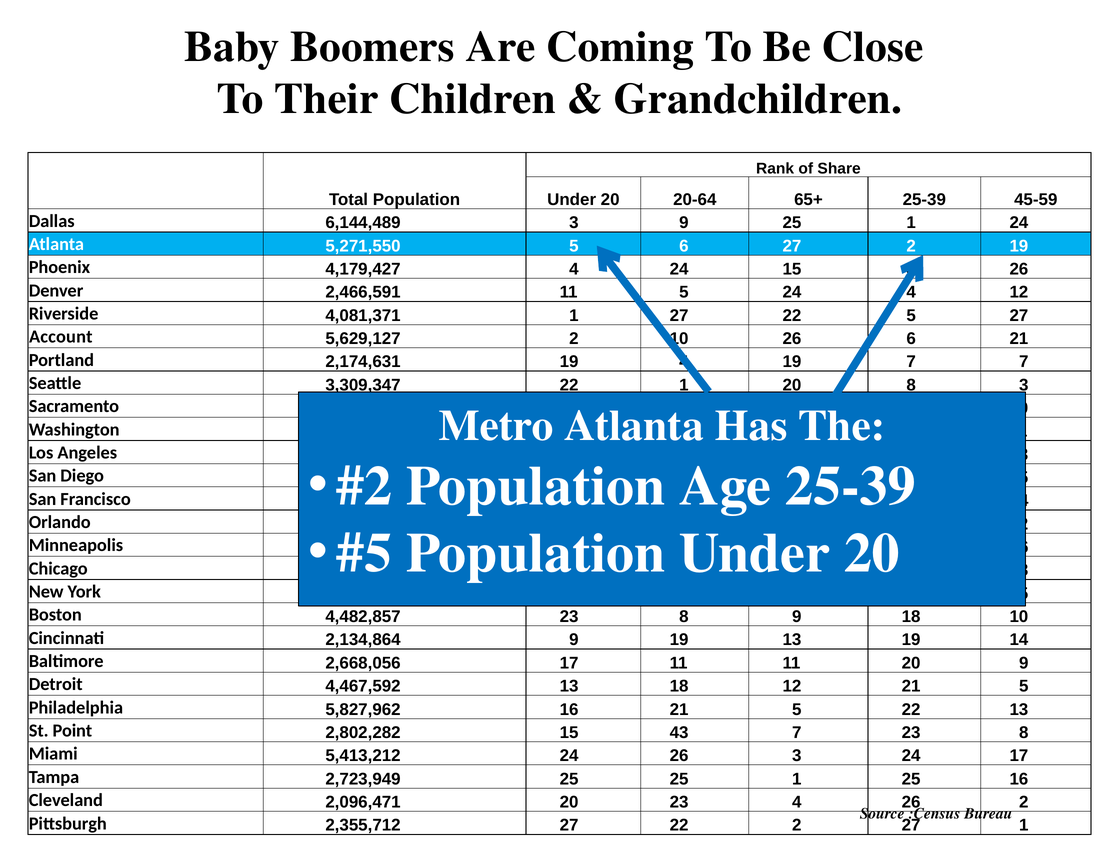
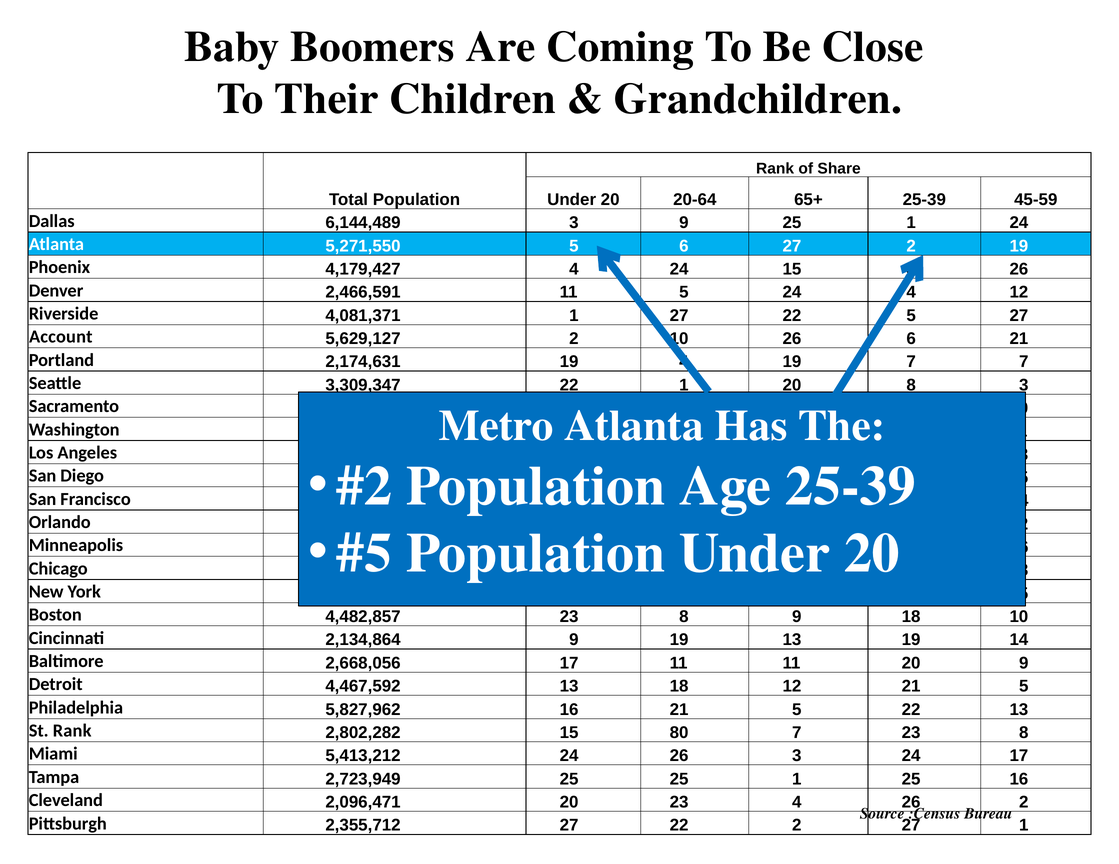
St Point: Point -> Rank
43: 43 -> 80
